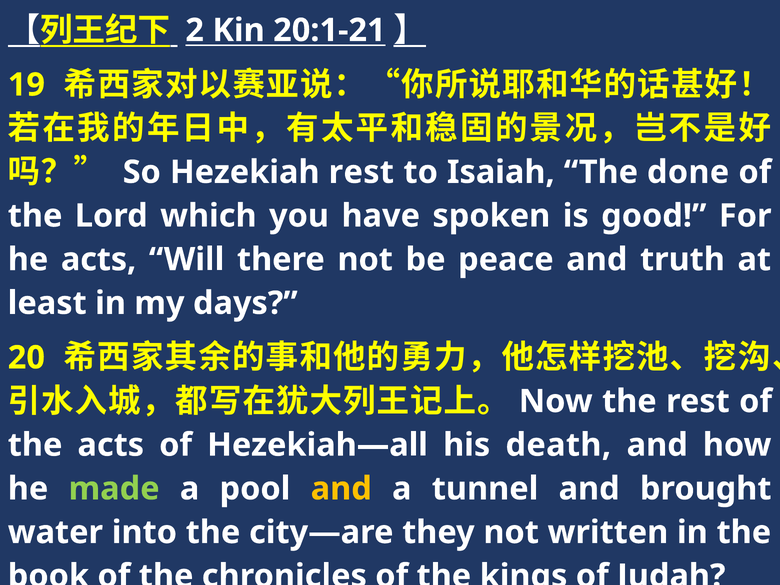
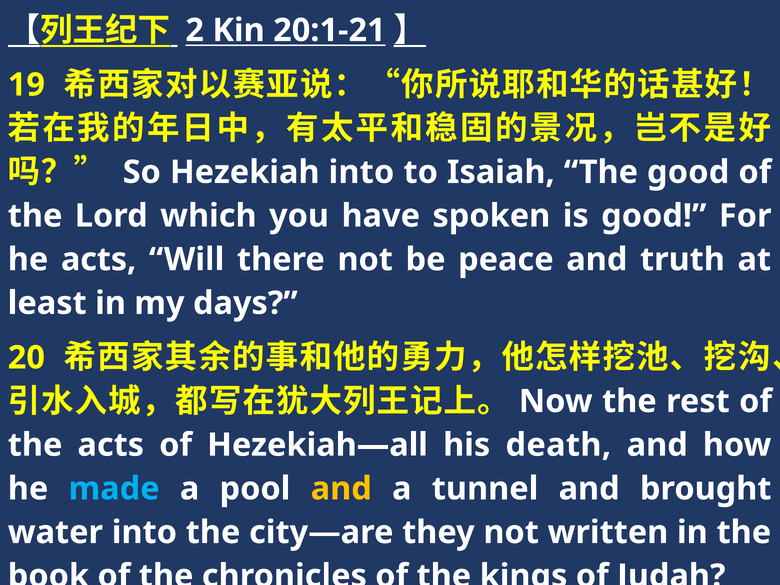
Hezekiah rest: rest -> into
The done: done -> good
made colour: light green -> light blue
